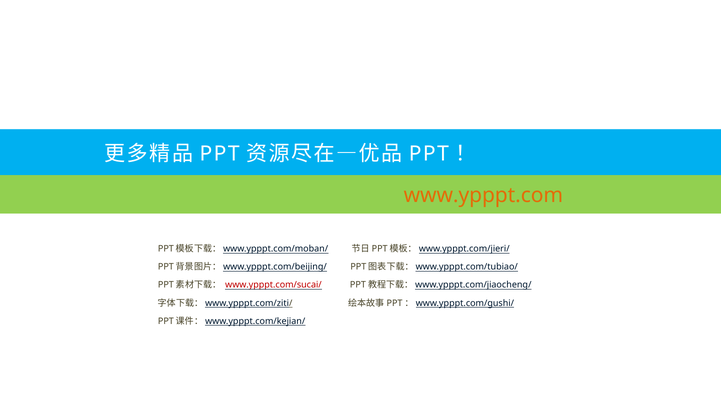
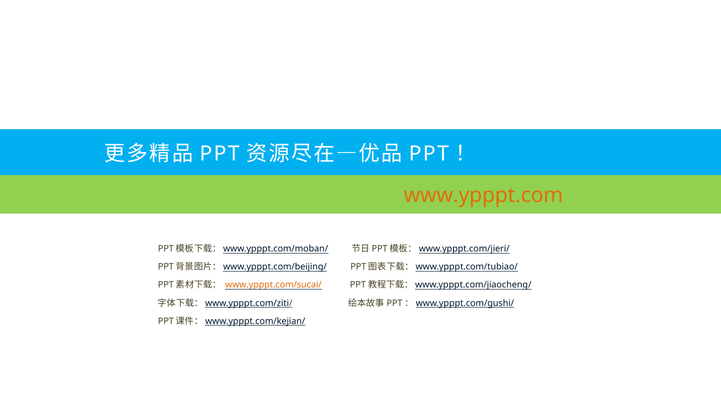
www.ypppt.com/sucai/ colour: red -> orange
